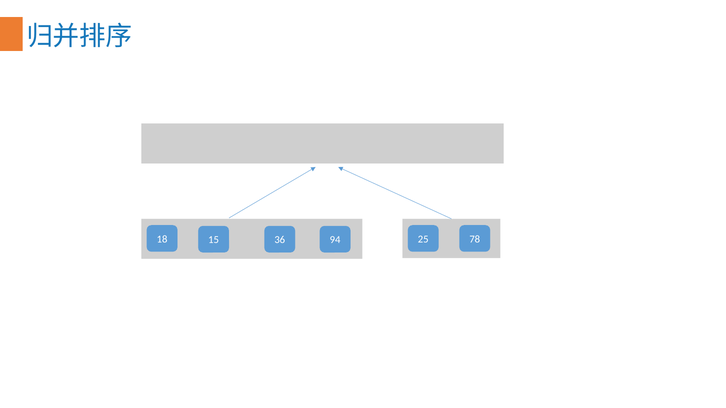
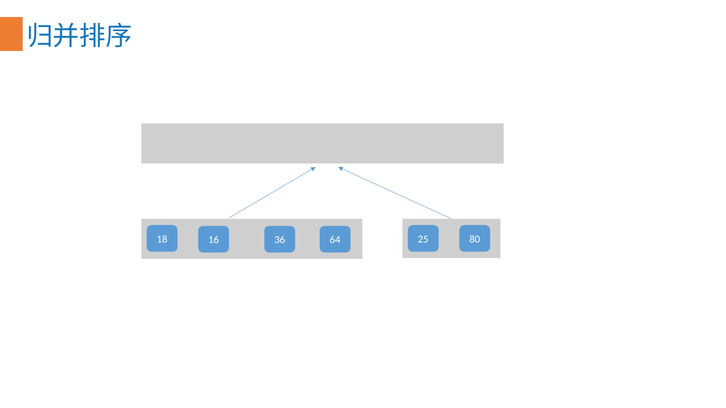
15: 15 -> 16
94: 94 -> 64
78: 78 -> 80
